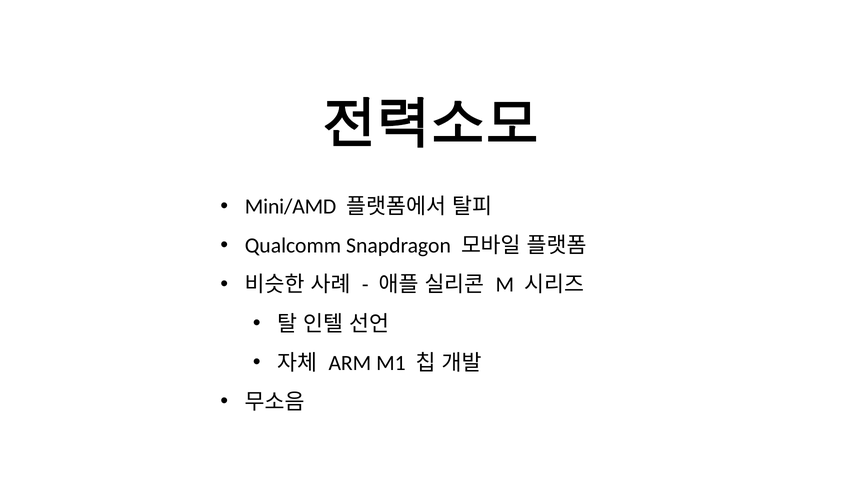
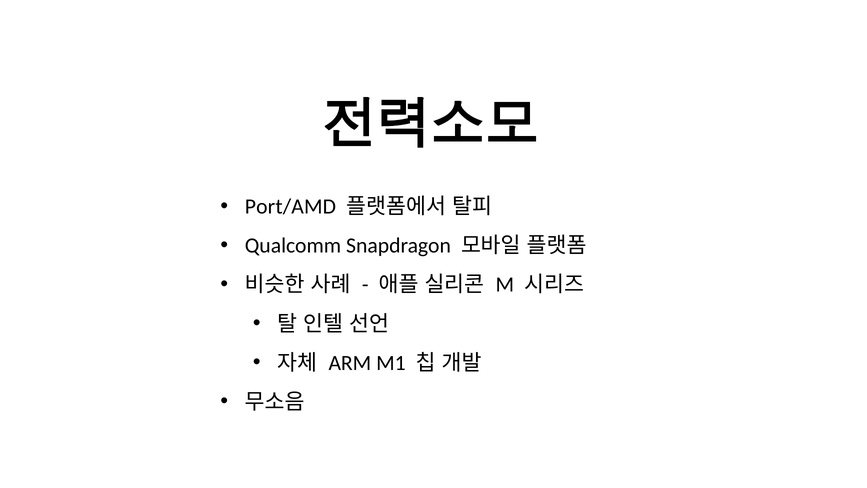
Mini/AMD: Mini/AMD -> Port/AMD
